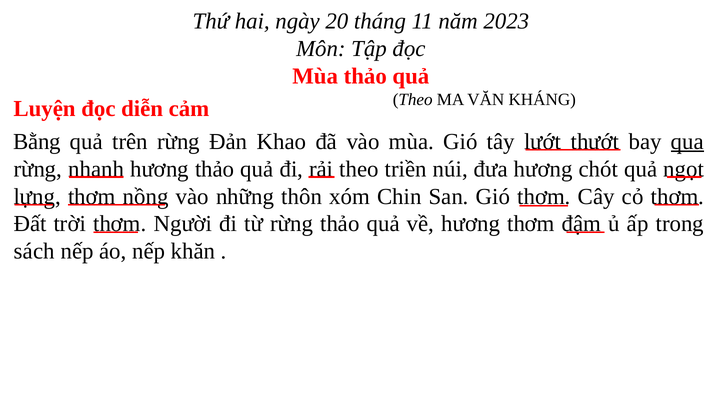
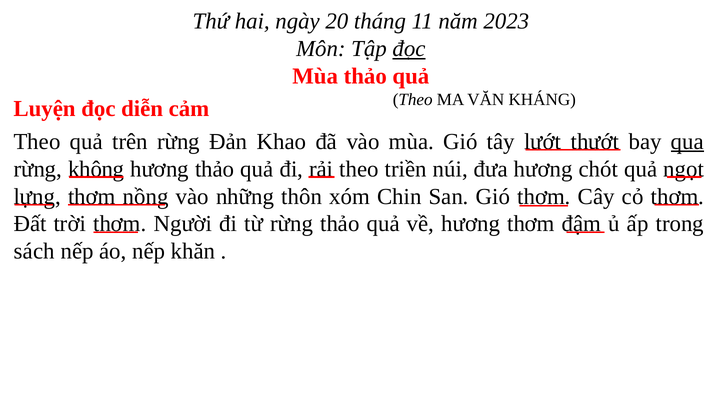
đọc at (409, 49) underline: none -> present
Bằng at (37, 141): Bằng -> Theo
nhanh: nhanh -> không
